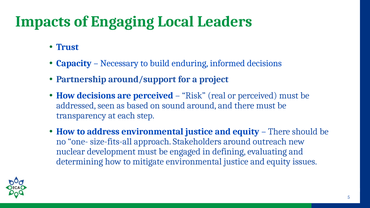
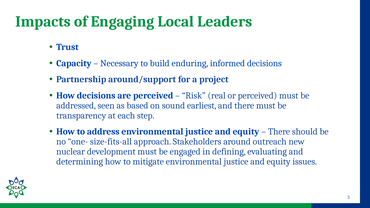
sound around: around -> earliest
